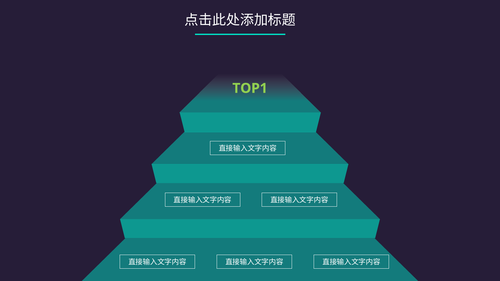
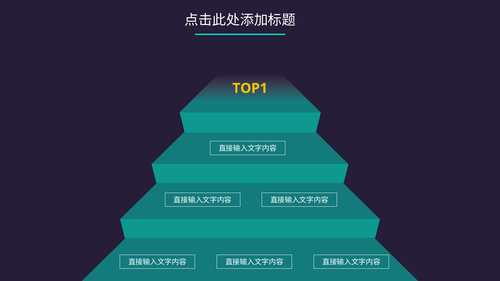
TOP1 colour: light green -> yellow
